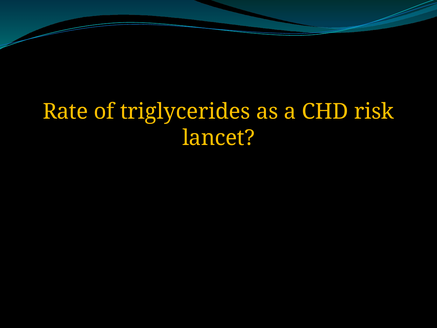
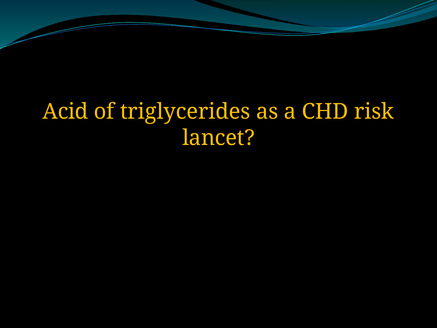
Rate: Rate -> Acid
